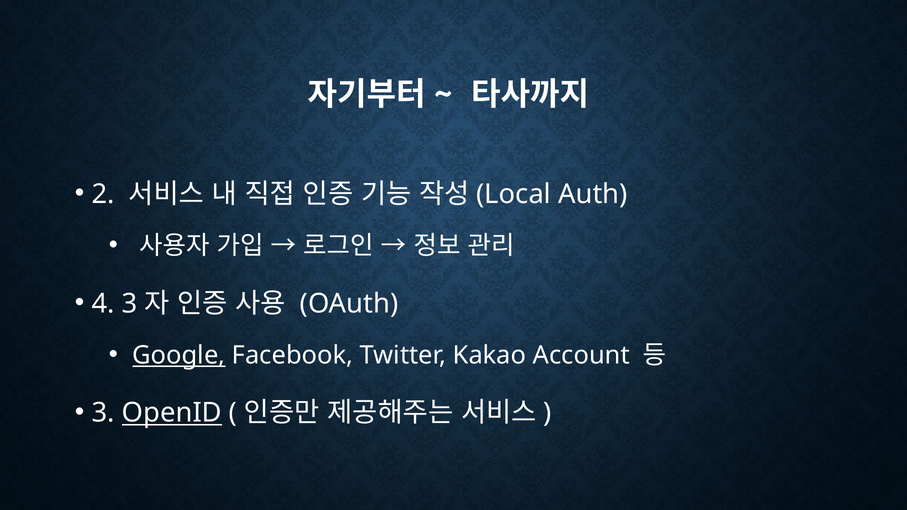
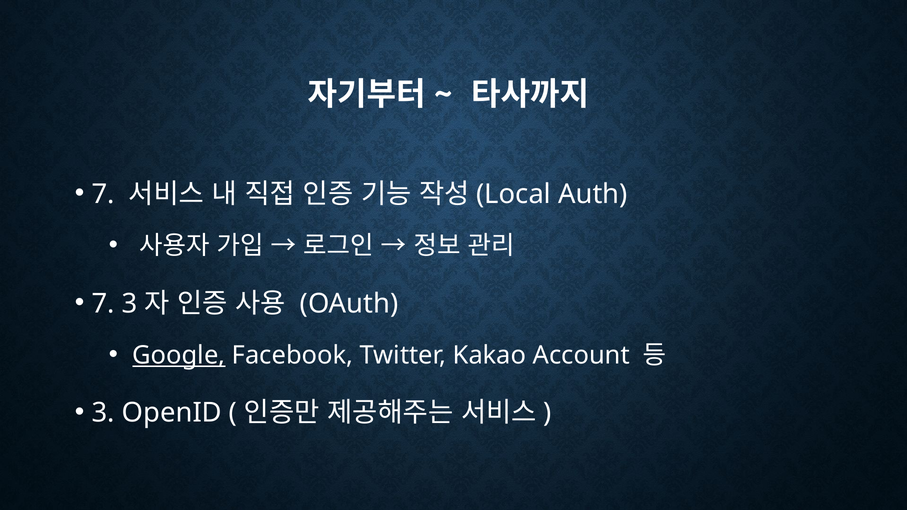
2 at (103, 194): 2 -> 7
4 at (103, 304): 4 -> 7
OpenID underline: present -> none
